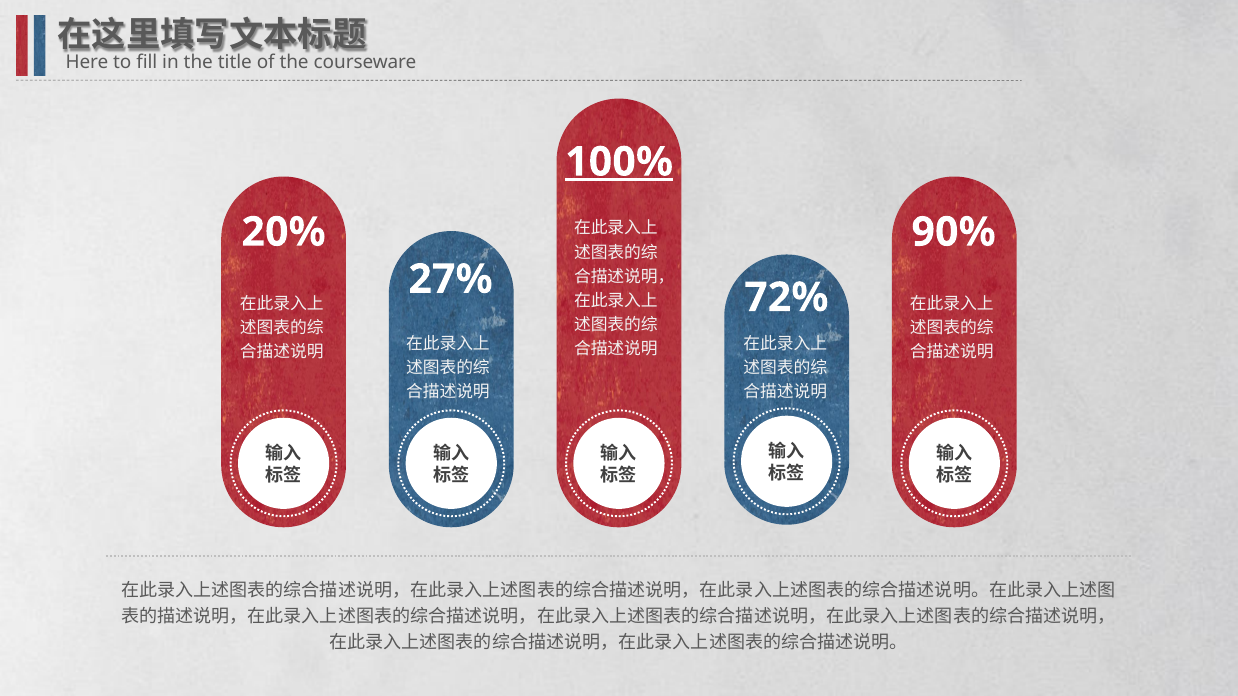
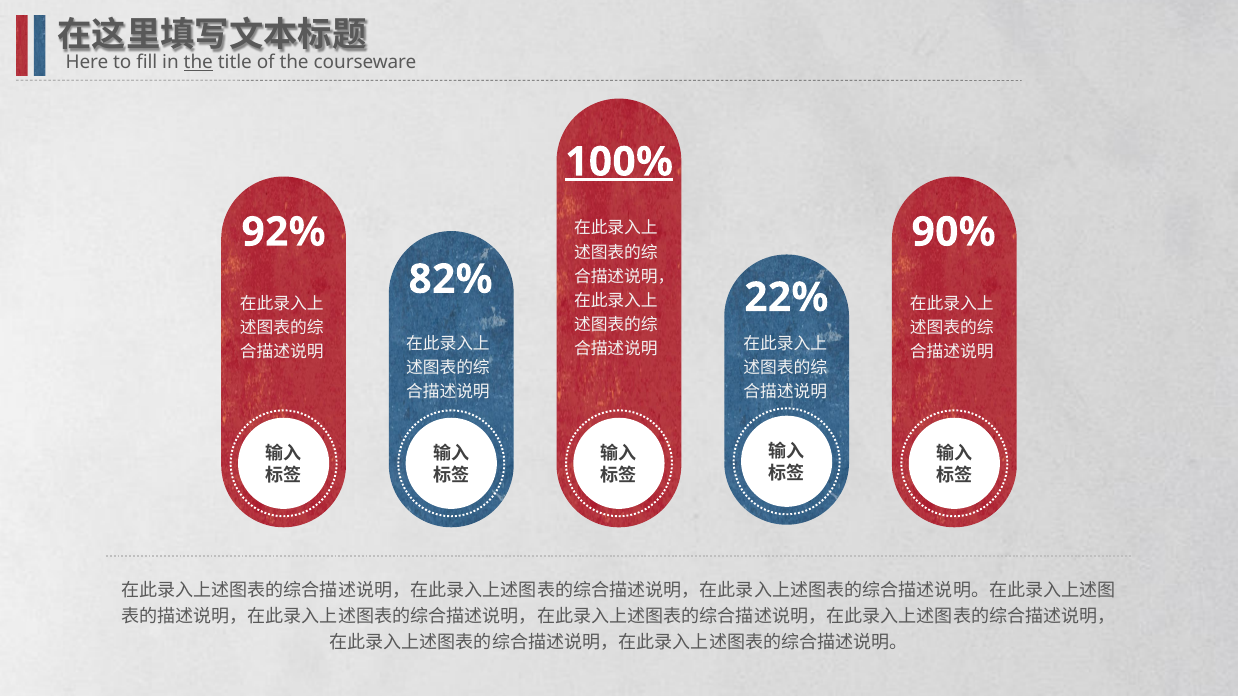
the at (198, 63) underline: none -> present
20%: 20% -> 92%
27%: 27% -> 82%
72%: 72% -> 22%
